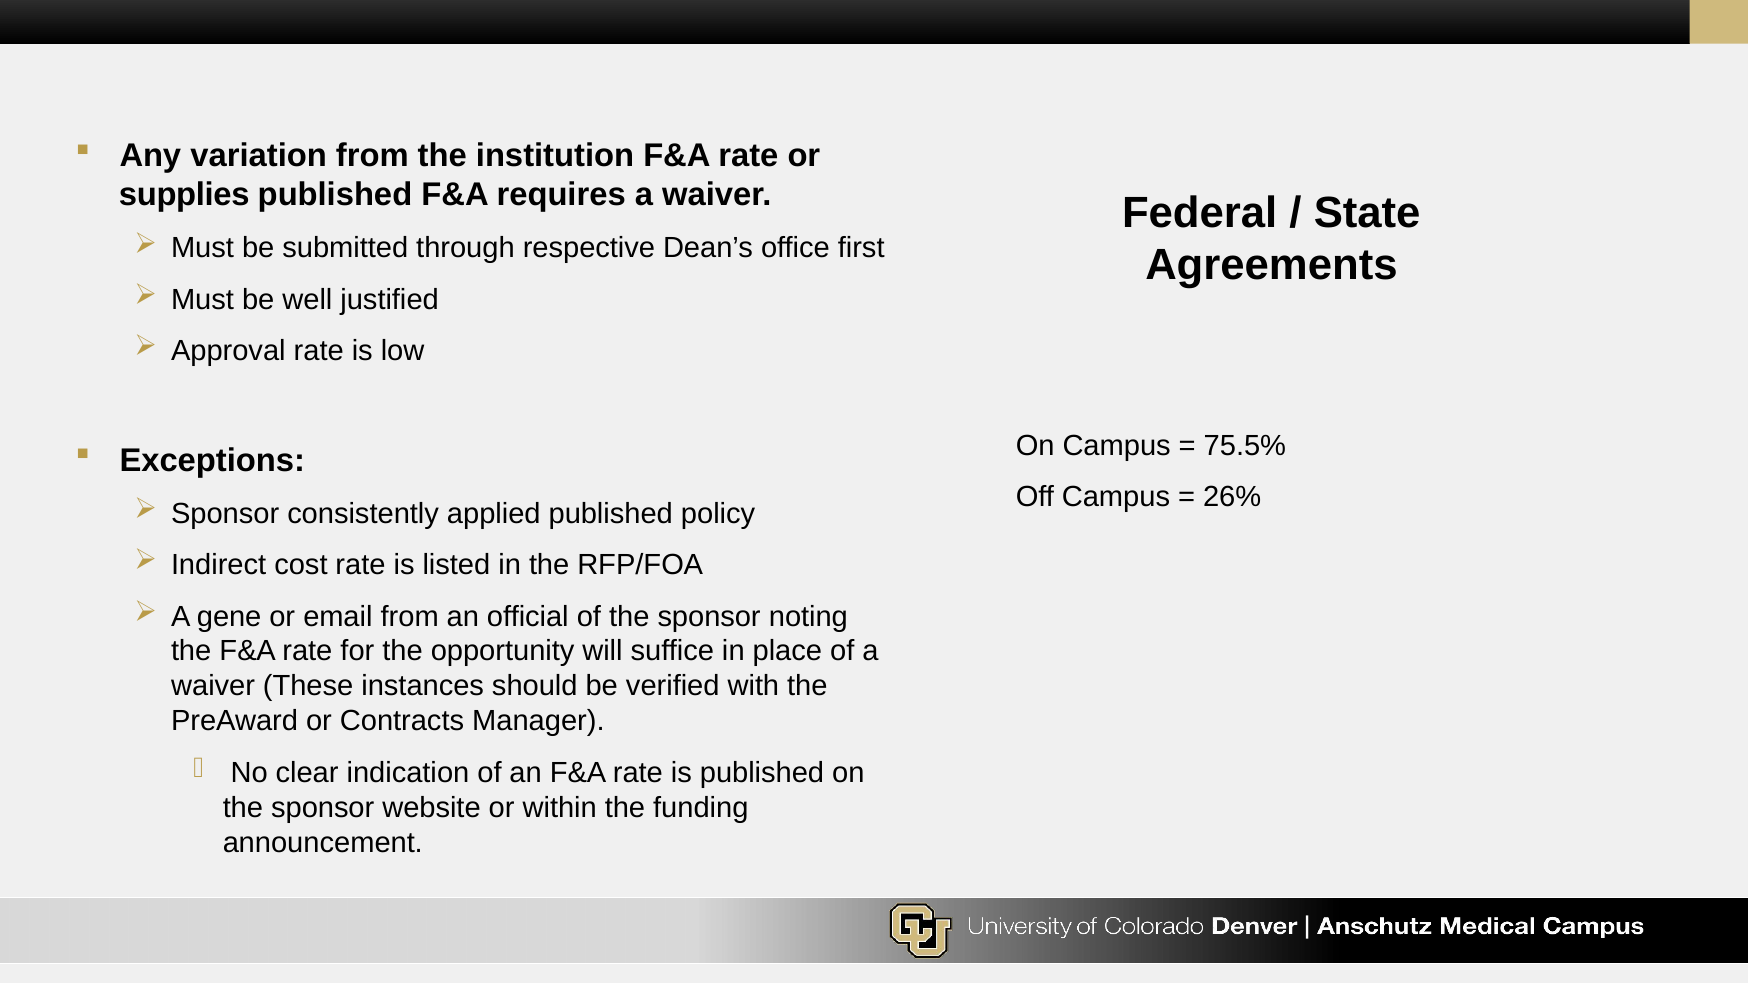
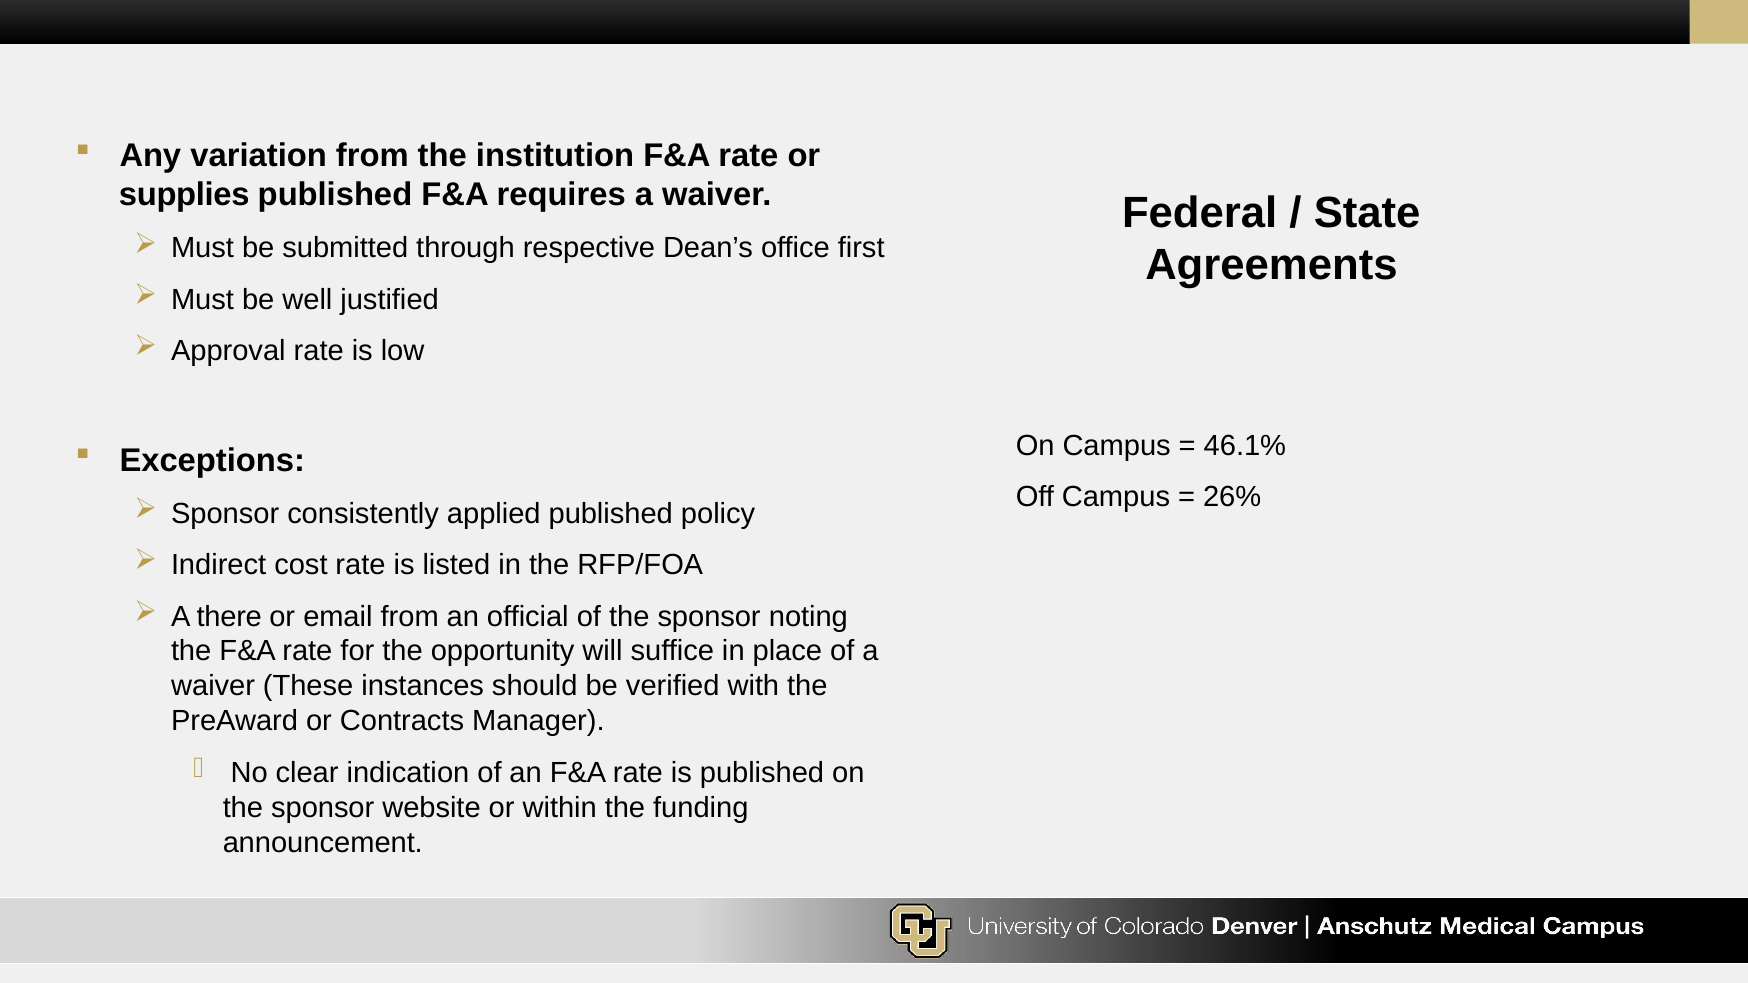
75.5%: 75.5% -> 46.1%
gene: gene -> there
